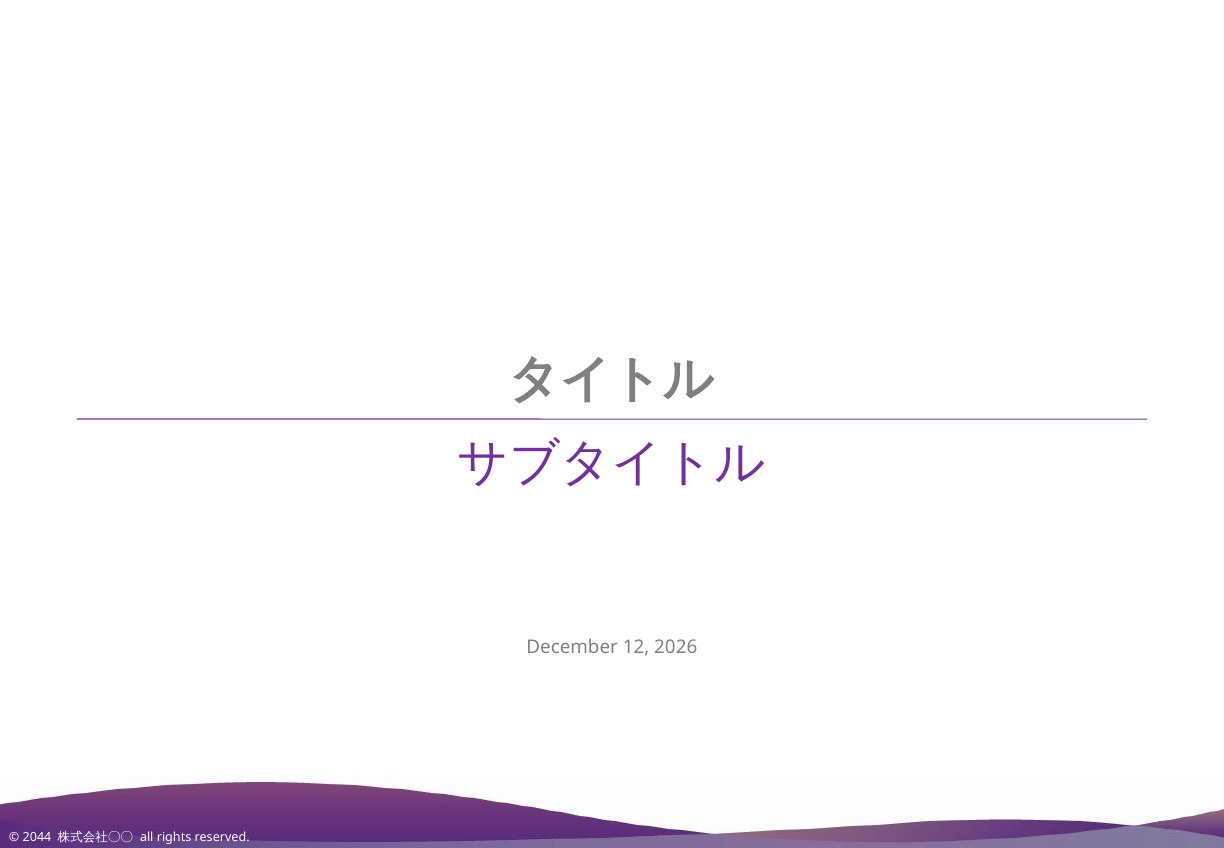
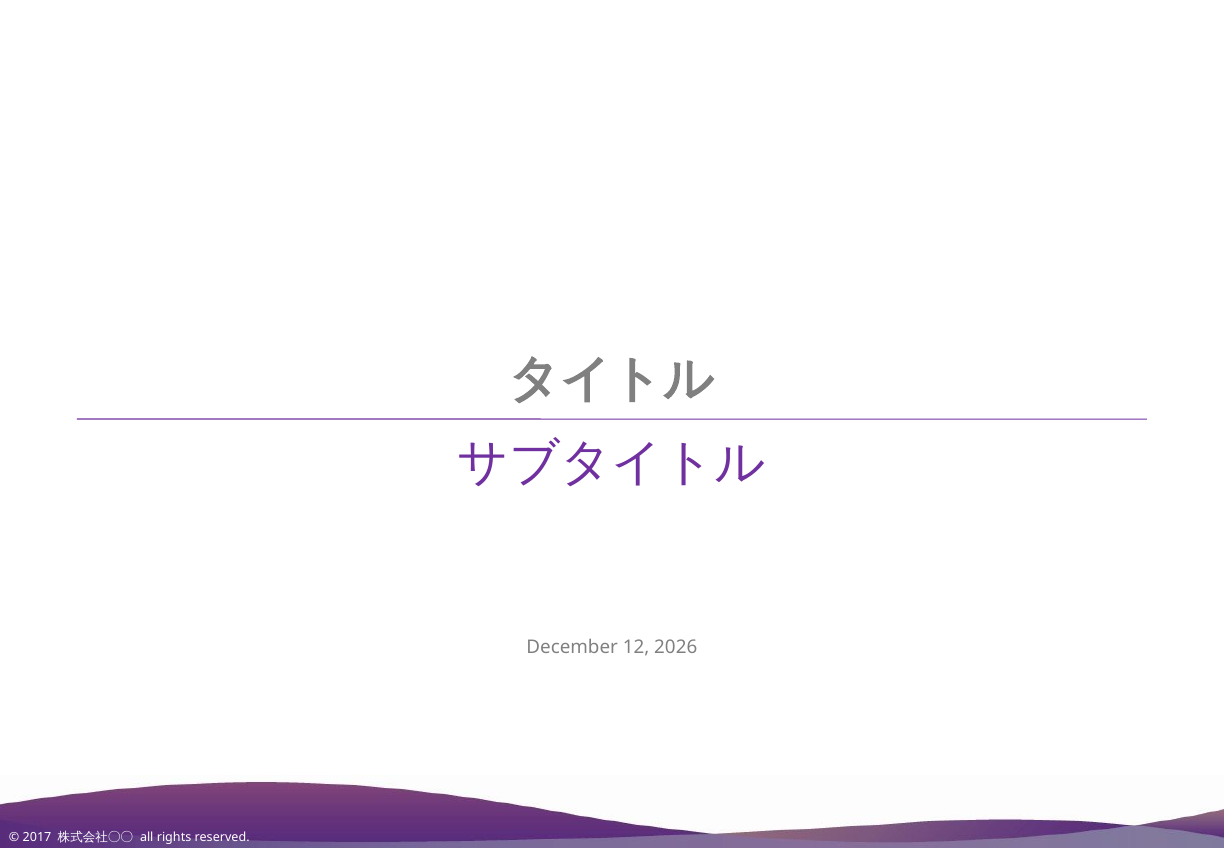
2044: 2044 -> 2017
